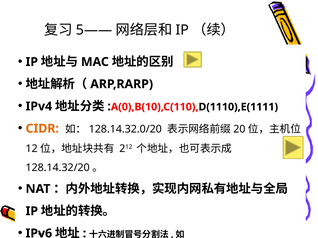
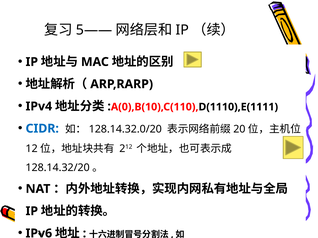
CIDR colour: orange -> blue
